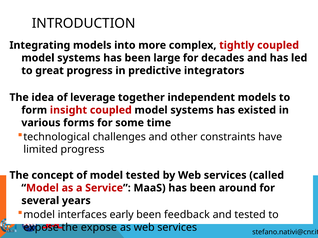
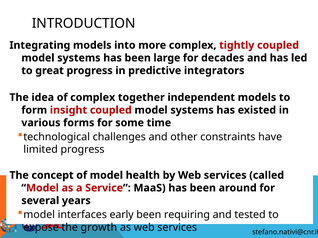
of leverage: leverage -> complex
model tested: tested -> health
feedback: feedback -> requiring
the expose: expose -> growth
